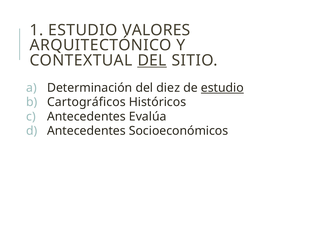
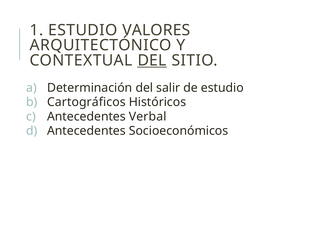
diez: diez -> salir
estudio at (222, 88) underline: present -> none
Evalúa: Evalúa -> Verbal
